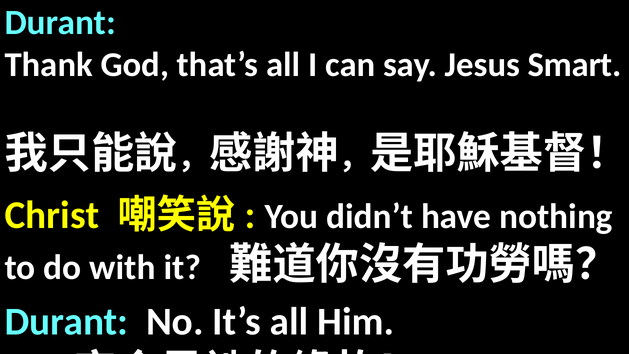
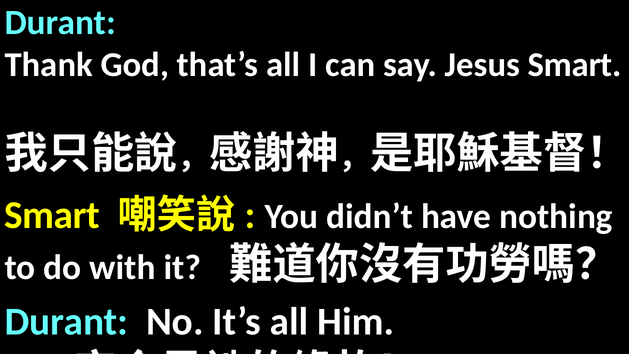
Christ at (52, 215): Christ -> Smart
